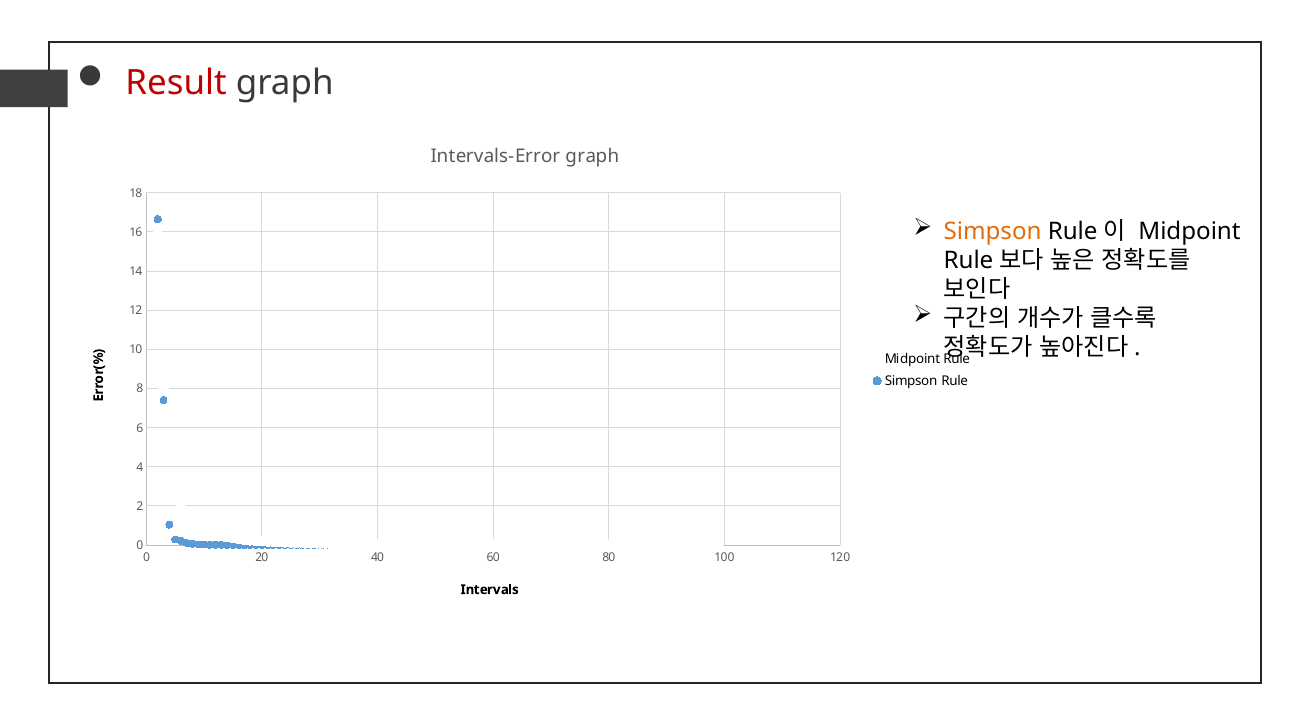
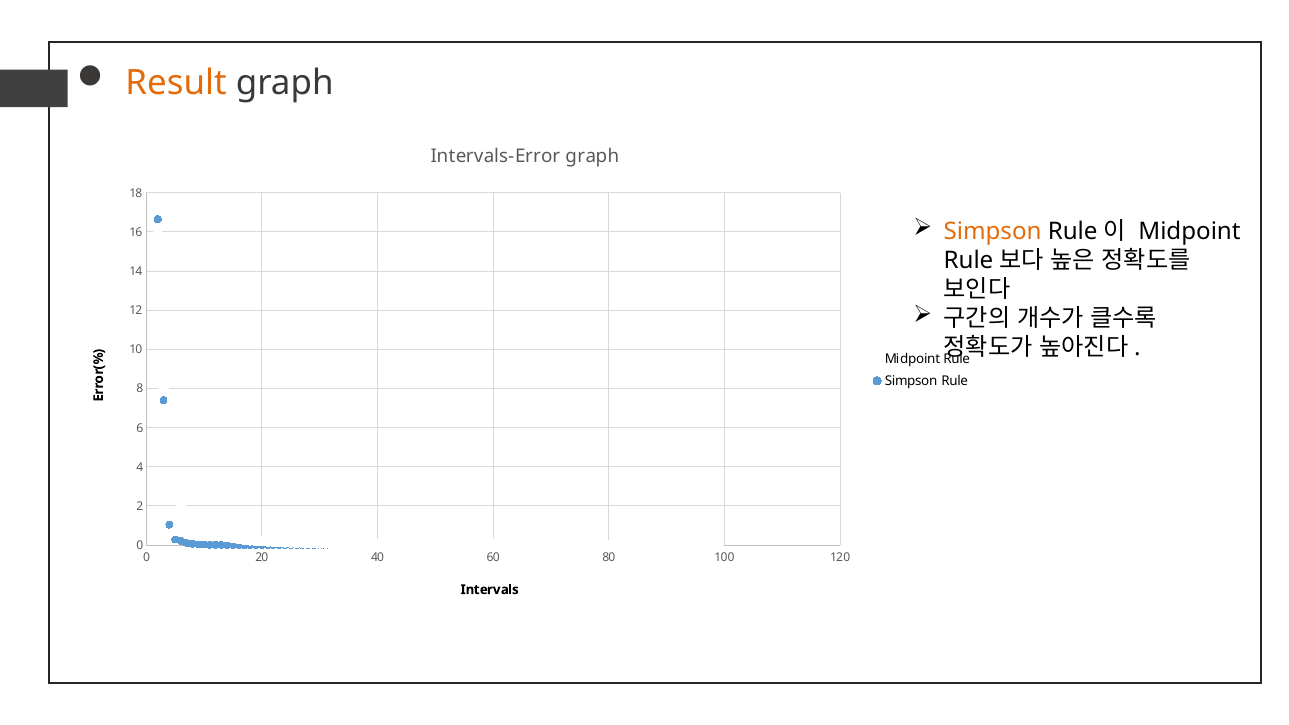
Result colour: red -> orange
